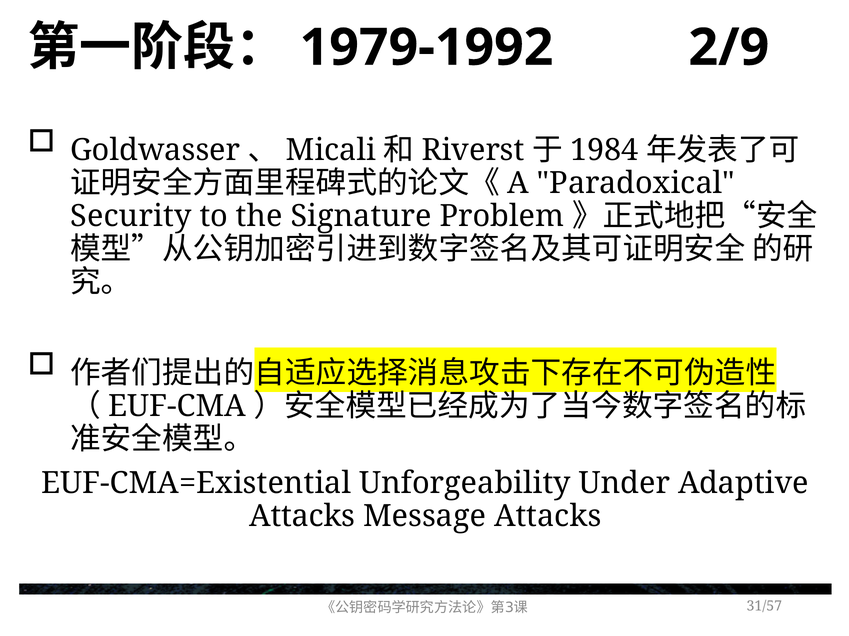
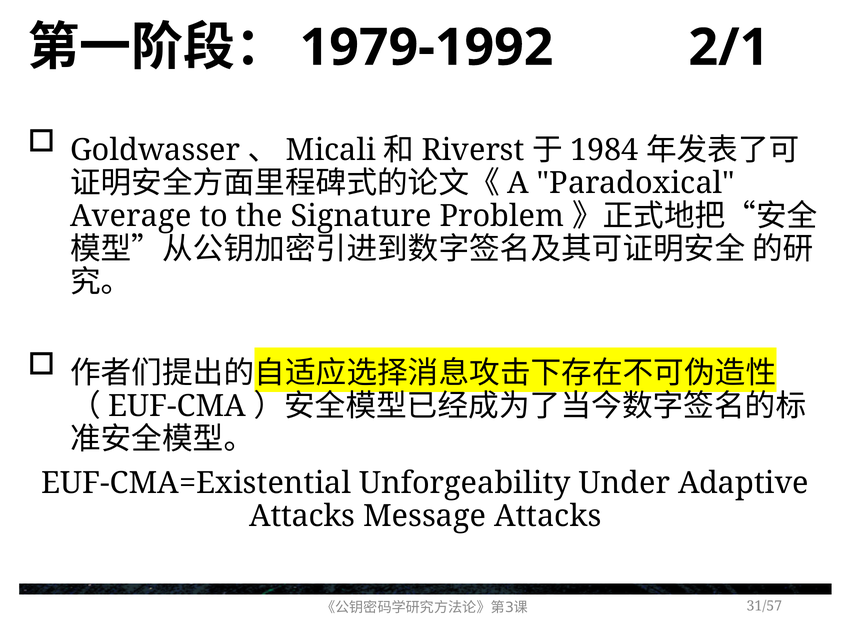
2/9: 2/9 -> 2/1
Security: Security -> Average
